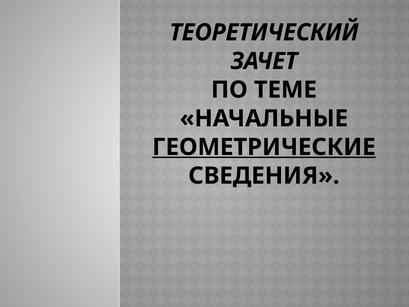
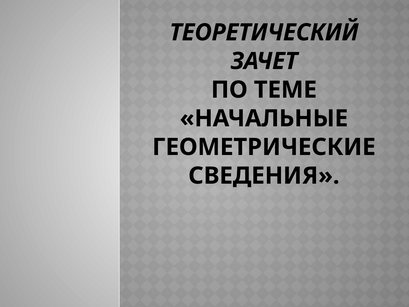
ГЕОМЕТРИЧЕСКИЕ underline: present -> none
